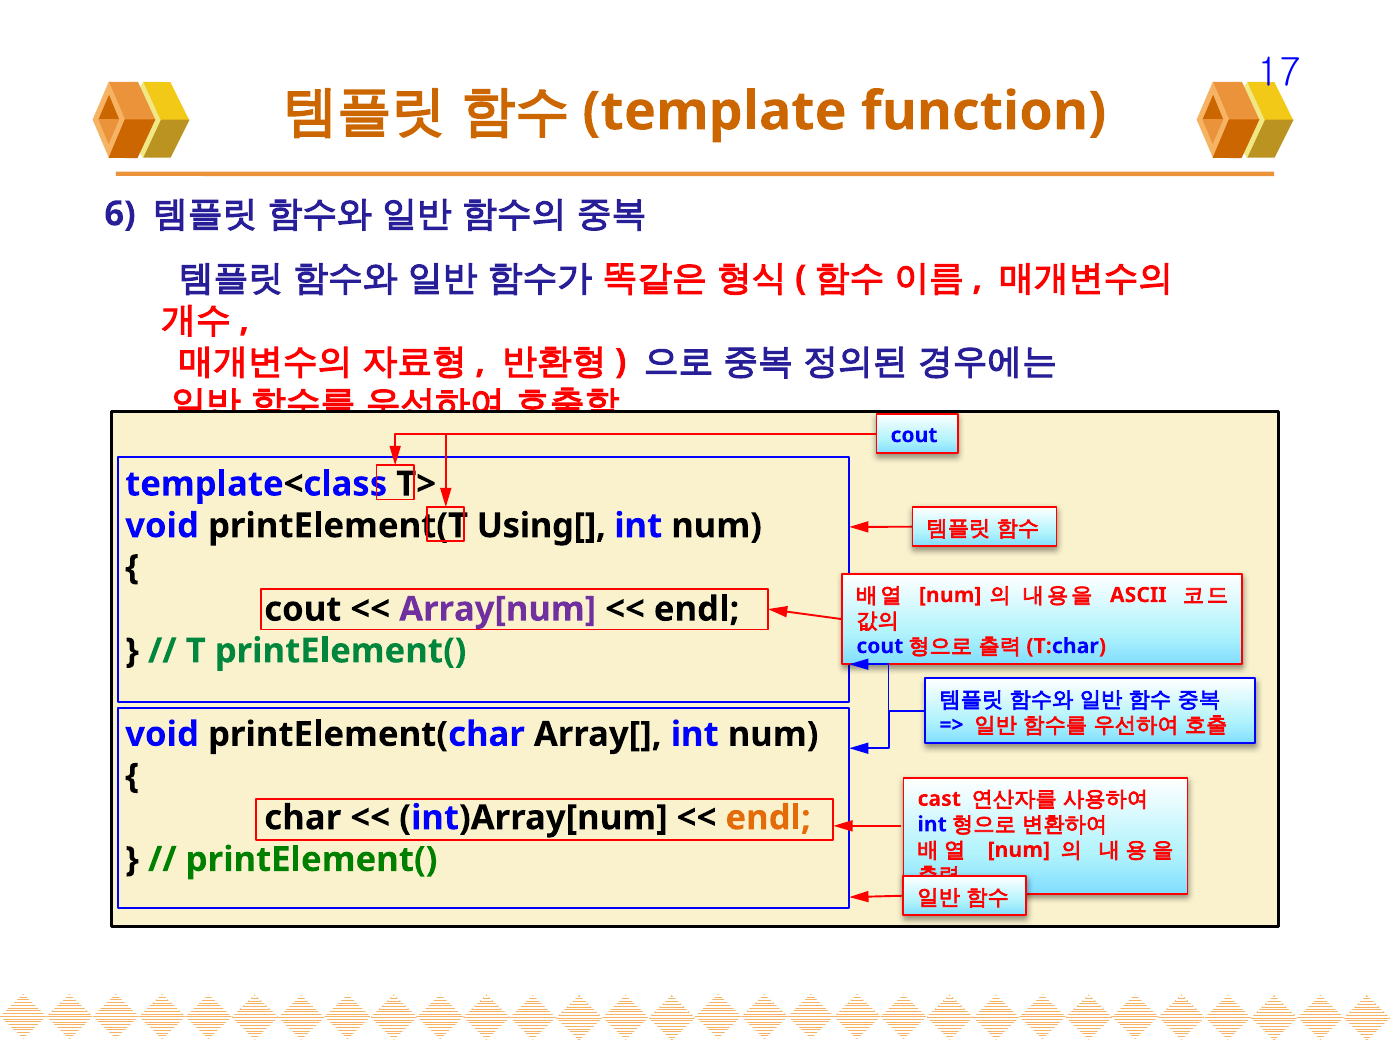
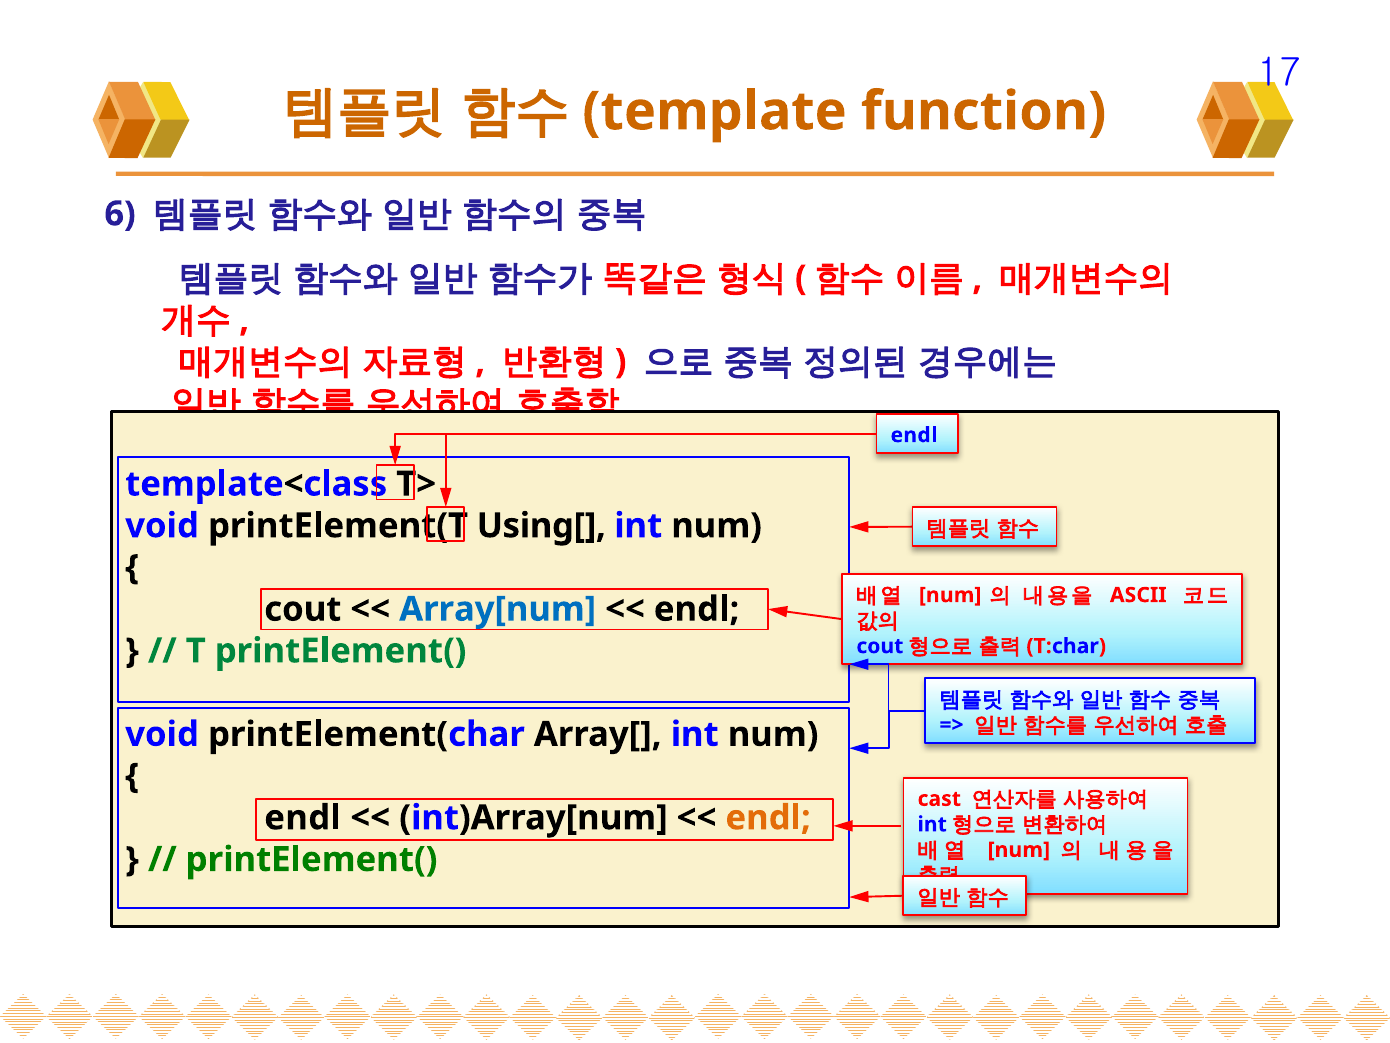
cout at (914, 435): cout -> endl
Array[num colour: purple -> blue
char at (303, 817): char -> endl
